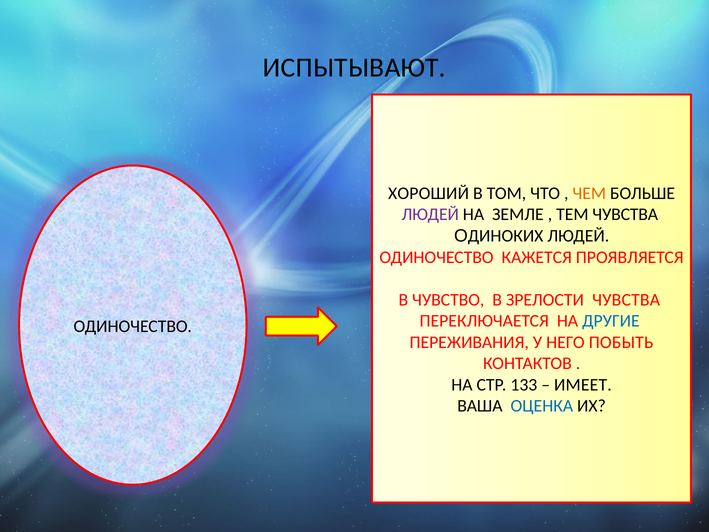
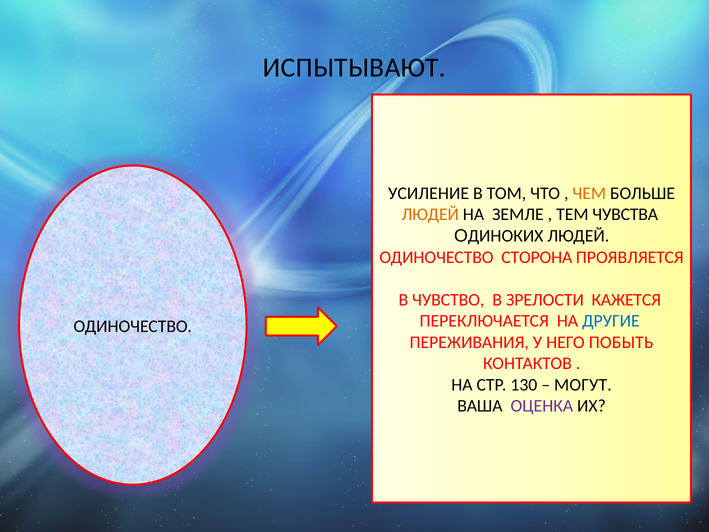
ХОРОШИЙ: ХОРОШИЙ -> УСИЛЕНИЕ
ЛЮДЕЙ at (430, 215) colour: purple -> orange
КАЖЕТСЯ: КАЖЕТСЯ -> СТОРОНА
ЗРЕЛОСТИ ЧУВСТВА: ЧУВСТВА -> КАЖЕТСЯ
133: 133 -> 130
ИМЕЕТ: ИМЕЕТ -> МОГУТ
ОЦЕНКА colour: blue -> purple
